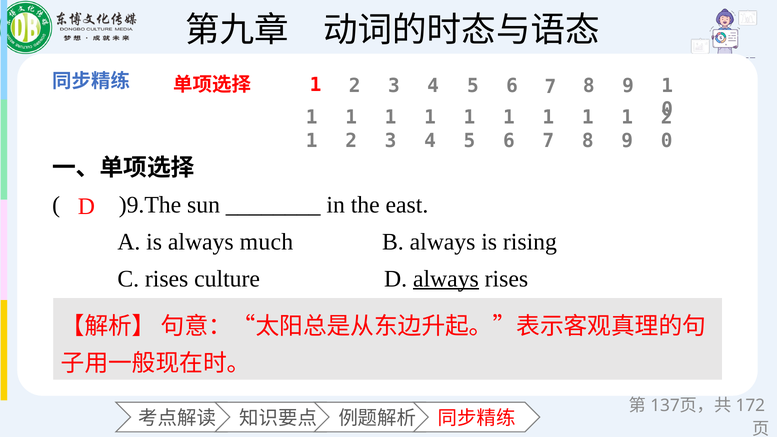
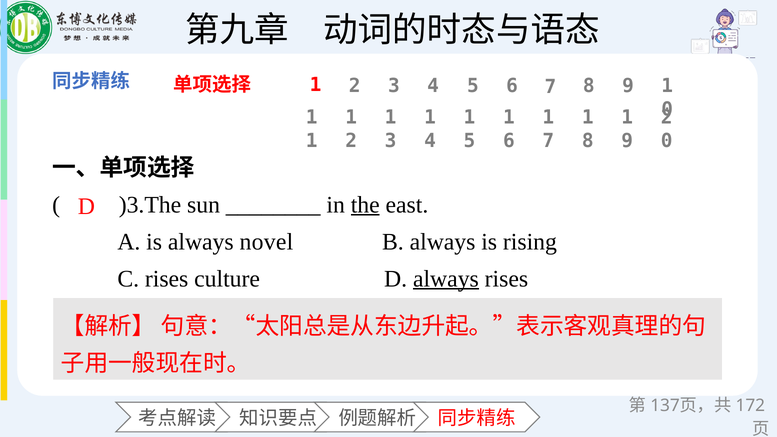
)9.The: )9.The -> )3.The
the underline: none -> present
much: much -> novel
